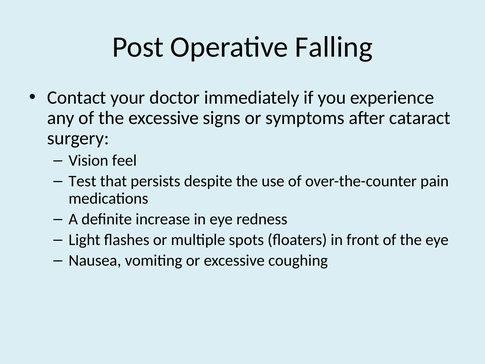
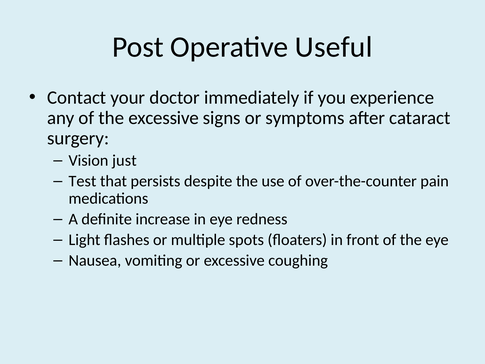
Falling: Falling -> Useful
feel: feel -> just
